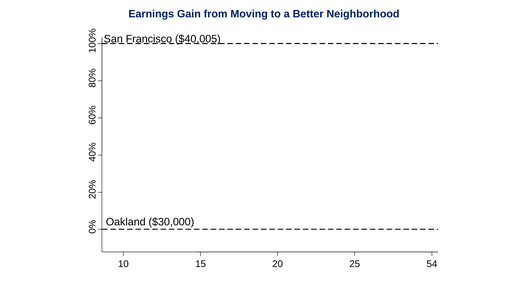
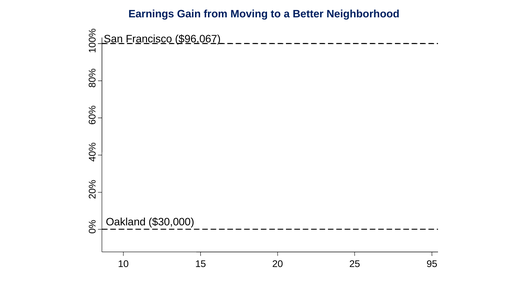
$40,005: $40,005 -> $96,067
54: 54 -> 95
